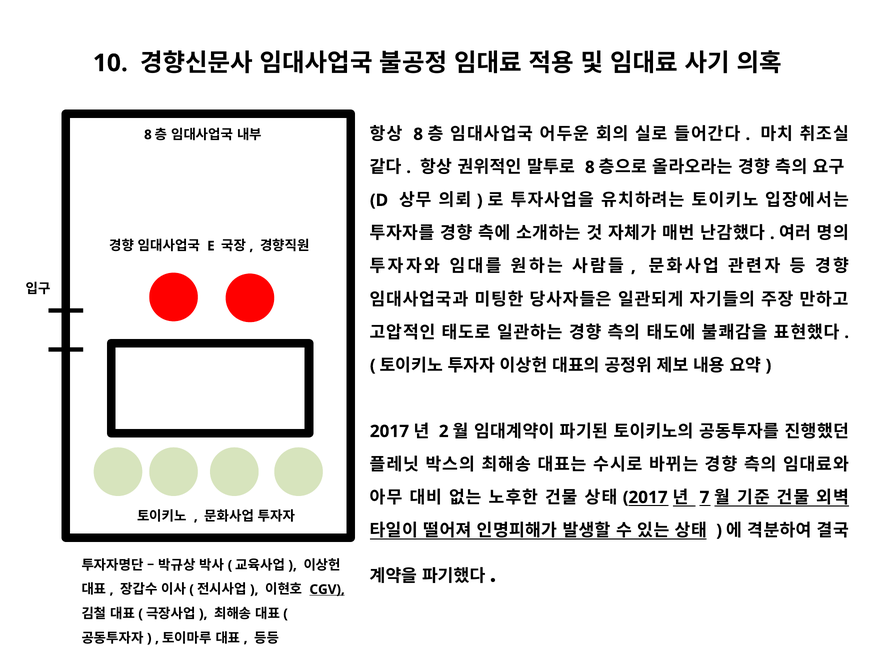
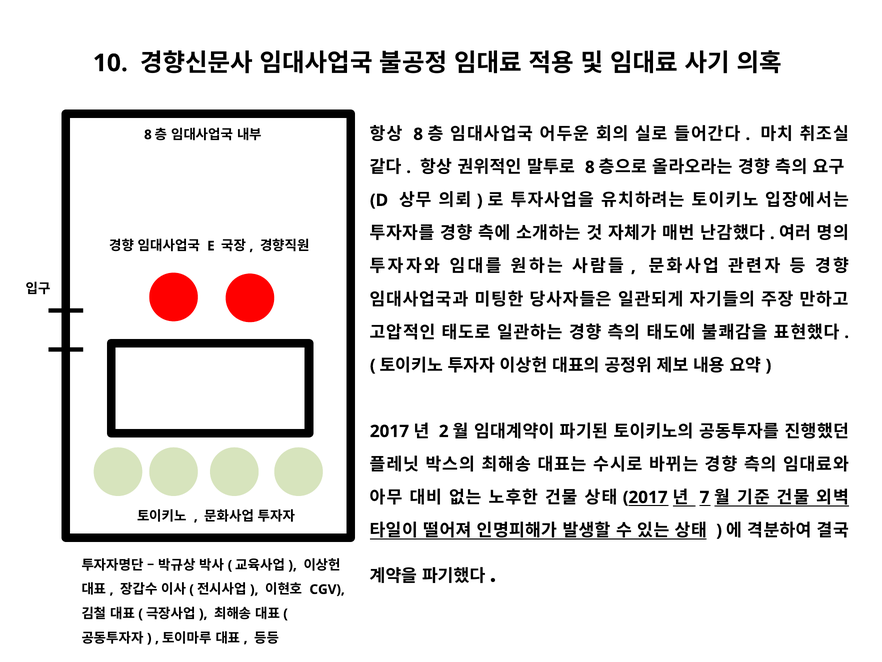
CGV underline: present -> none
